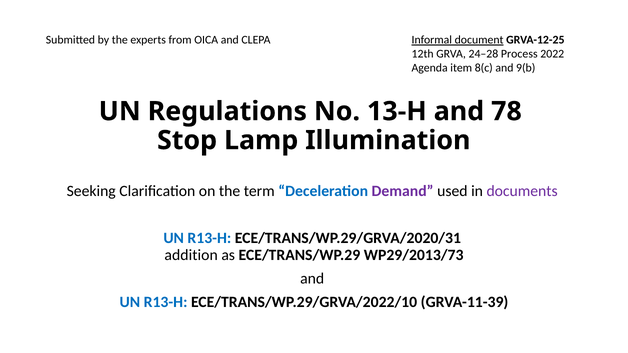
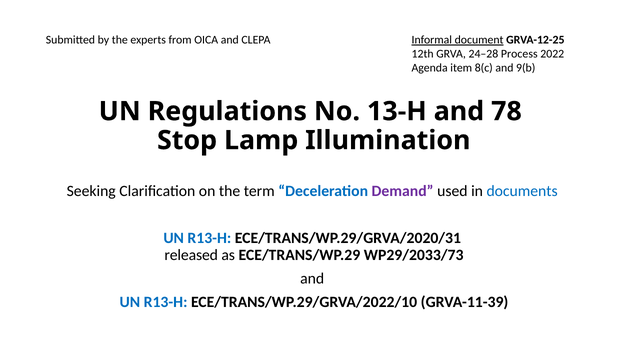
documents colour: purple -> blue
addition: addition -> released
WP29/2013/73: WP29/2013/73 -> WP29/2033/73
